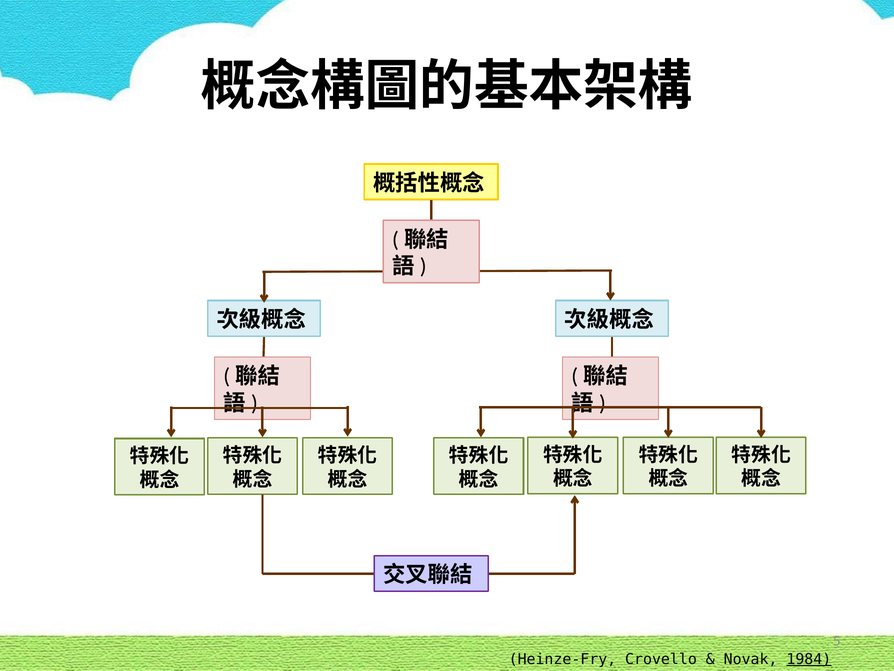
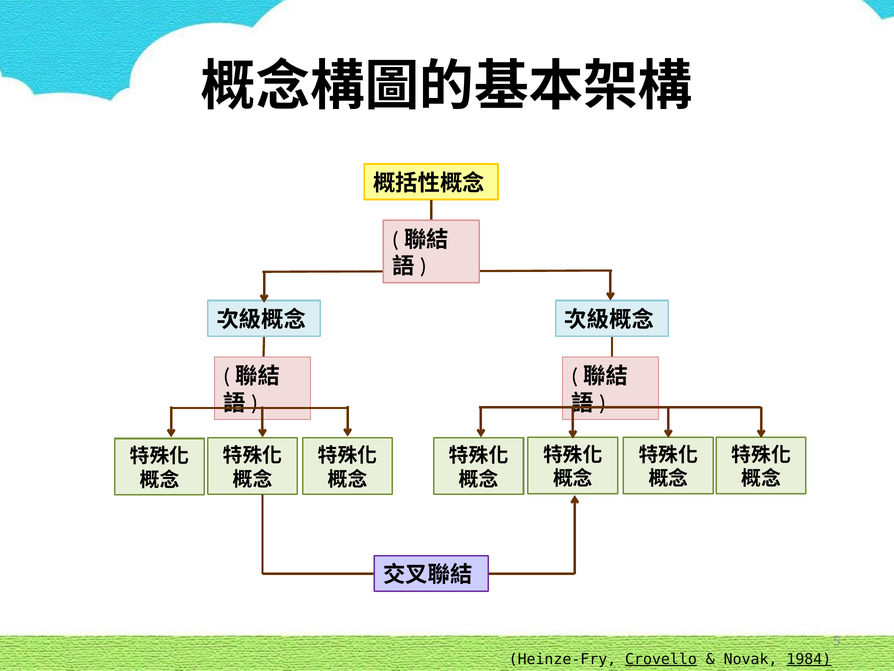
Crovello underline: none -> present
